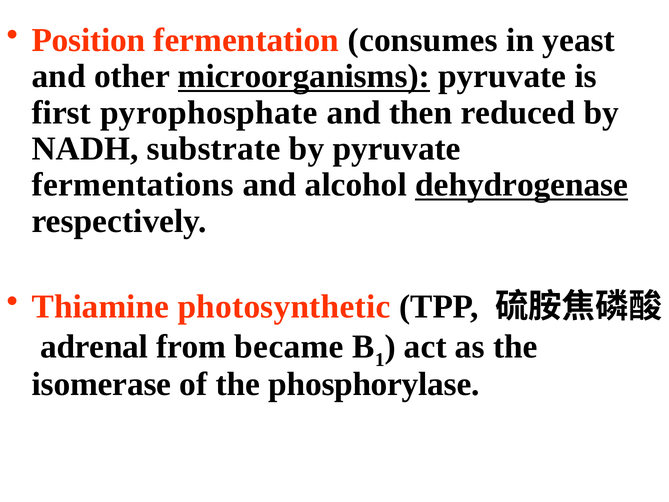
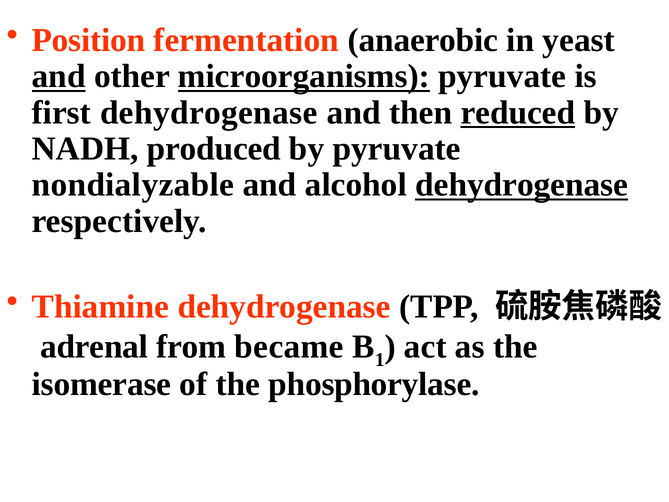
consumes: consumes -> anaerobic
and at (59, 76) underline: none -> present
first pyrophosphate: pyrophosphate -> dehydrogenase
reduced underline: none -> present
substrate: substrate -> produced
fermentations: fermentations -> nondialyzable
Thiamine photosynthetic: photosynthetic -> dehydrogenase
